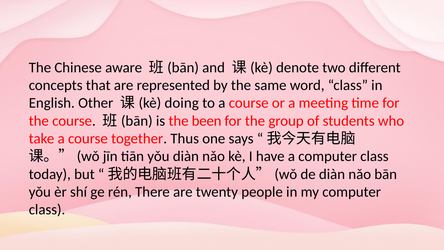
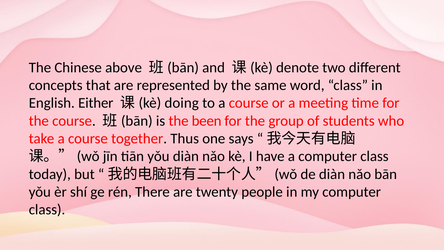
aware: aware -> above
Other: Other -> Either
